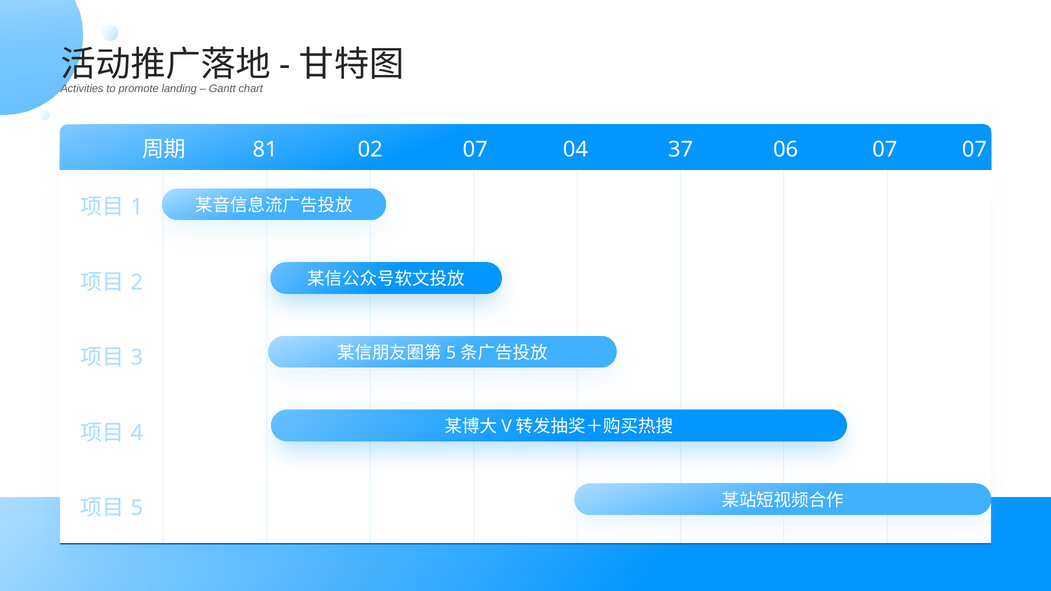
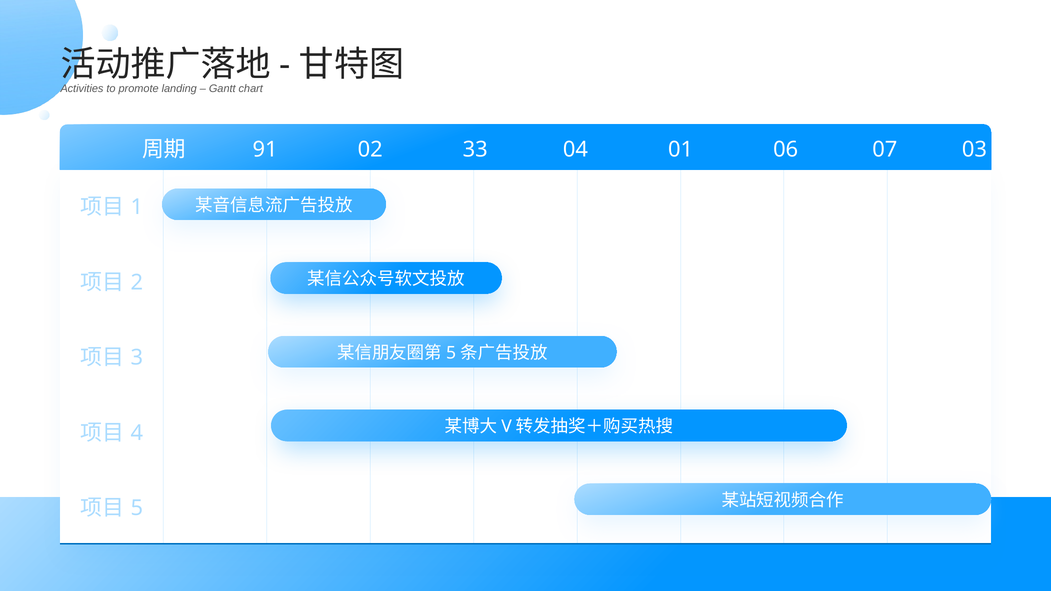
81: 81 -> 91
02 07: 07 -> 33
37: 37 -> 01
07 07: 07 -> 03
